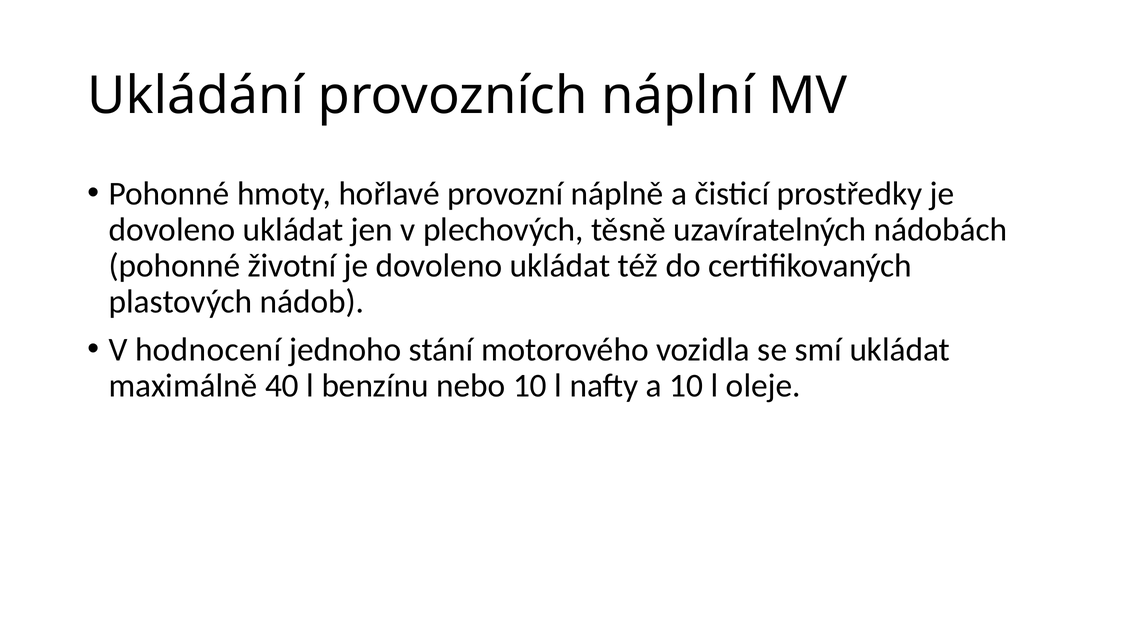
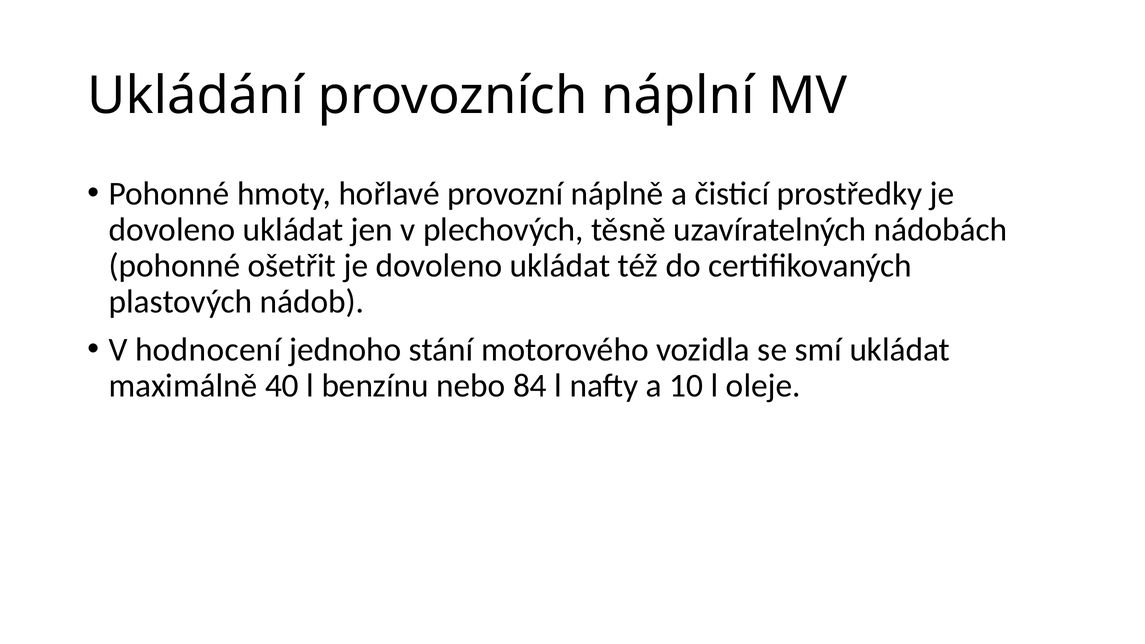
životní: životní -> ošetřit
nebo 10: 10 -> 84
